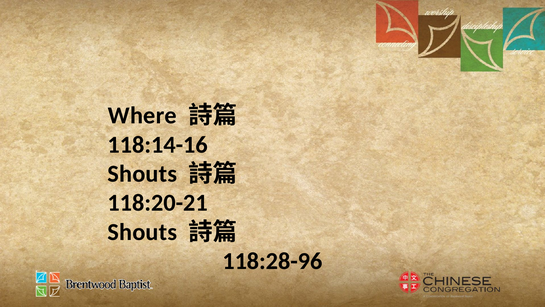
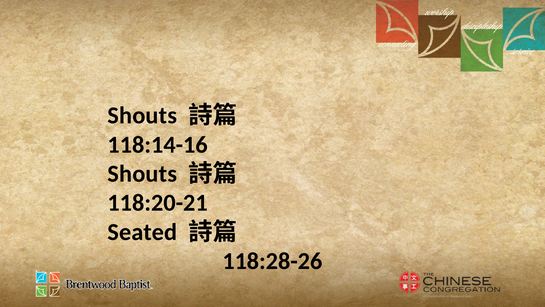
Where at (142, 115): Where -> Shouts
Shouts at (142, 232): Shouts -> Seated
118:28-96: 118:28-96 -> 118:28-26
